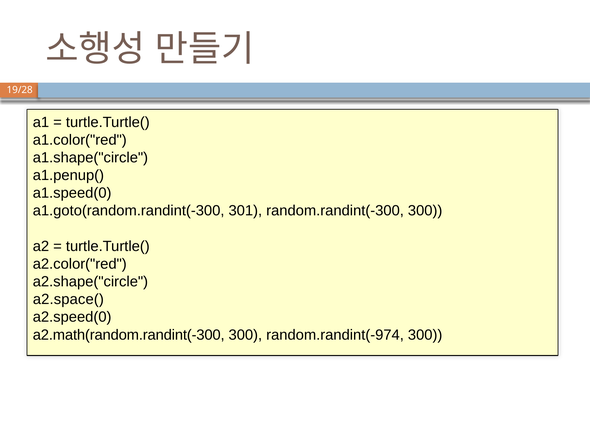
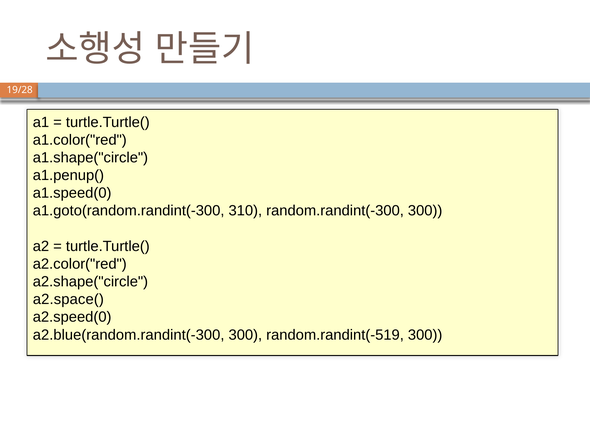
301: 301 -> 310
a2.math(random.randint(-300: a2.math(random.randint(-300 -> a2.blue(random.randint(-300
random.randint(-974: random.randint(-974 -> random.randint(-519
